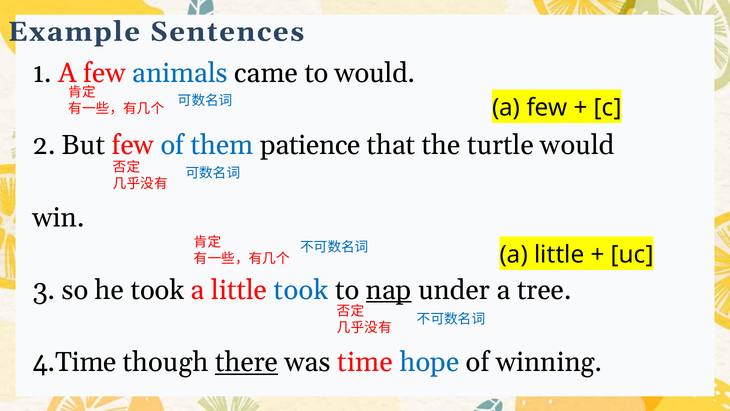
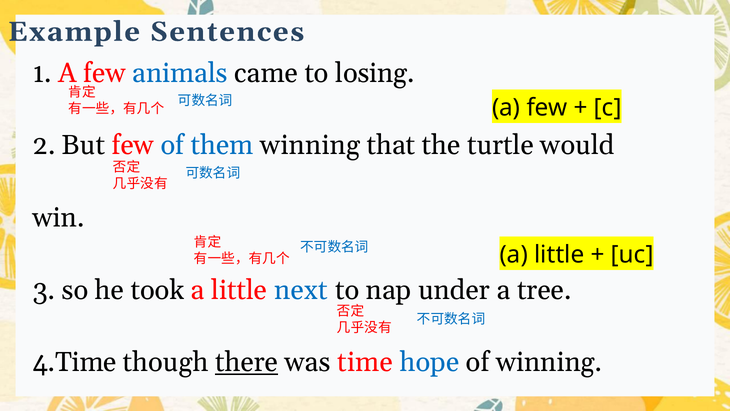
to would: would -> losing
them patience: patience -> winning
little took: took -> next
nap underline: present -> none
